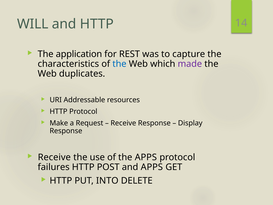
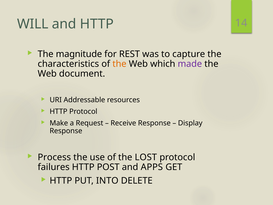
application: application -> magnitude
the at (119, 64) colour: blue -> orange
duplicates: duplicates -> document
Receive at (54, 157): Receive -> Process
the APPS: APPS -> LOST
